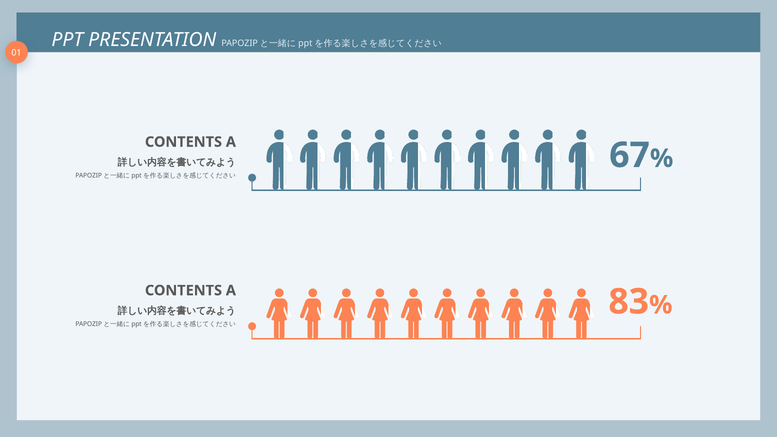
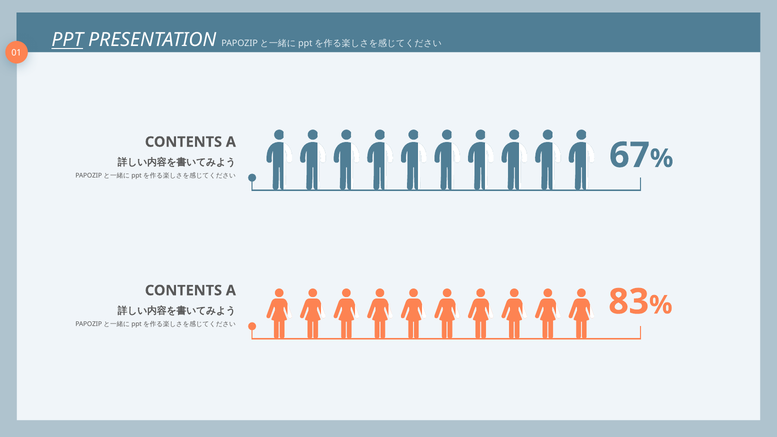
PPT underline: none -> present
